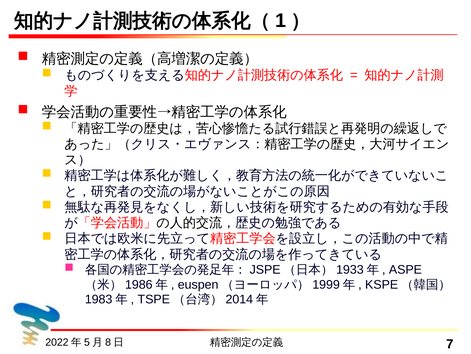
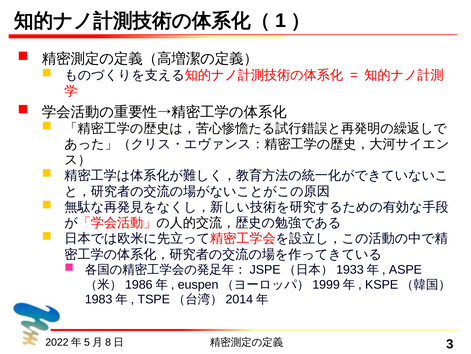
7: 7 -> 3
